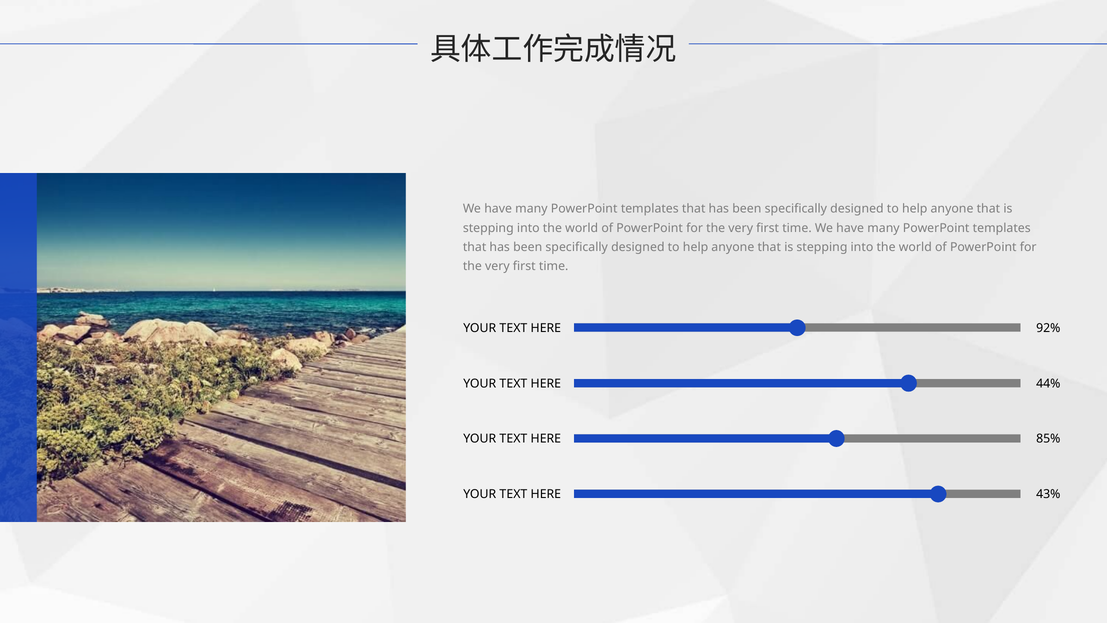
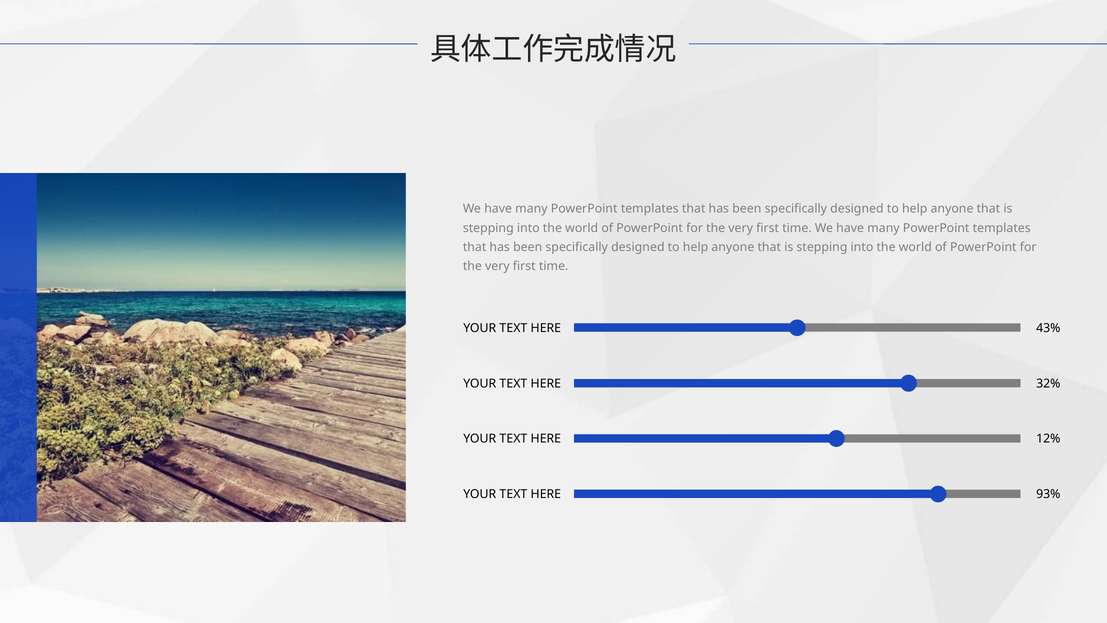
92%: 92% -> 43%
44%: 44% -> 32%
85%: 85% -> 12%
43%: 43% -> 93%
